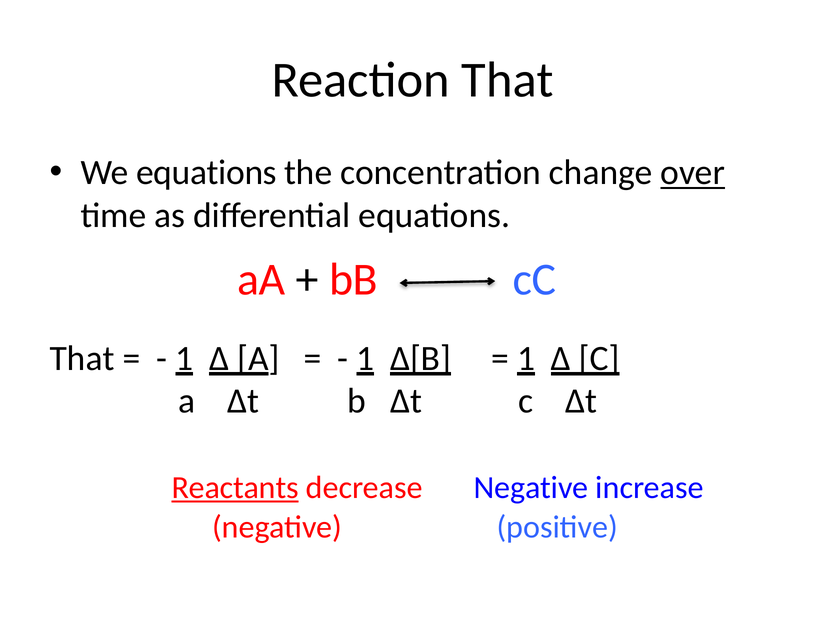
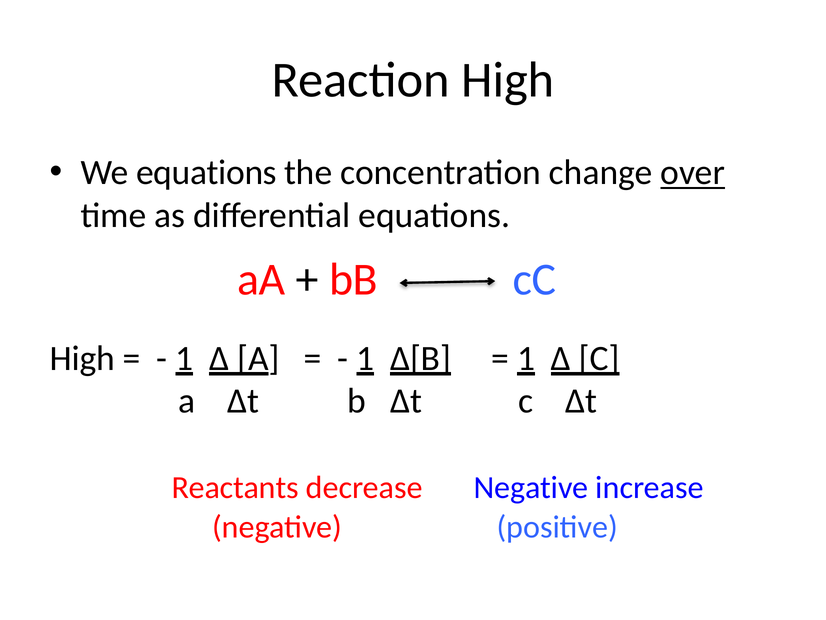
Reaction That: That -> High
That at (82, 358): That -> High
Reactants underline: present -> none
